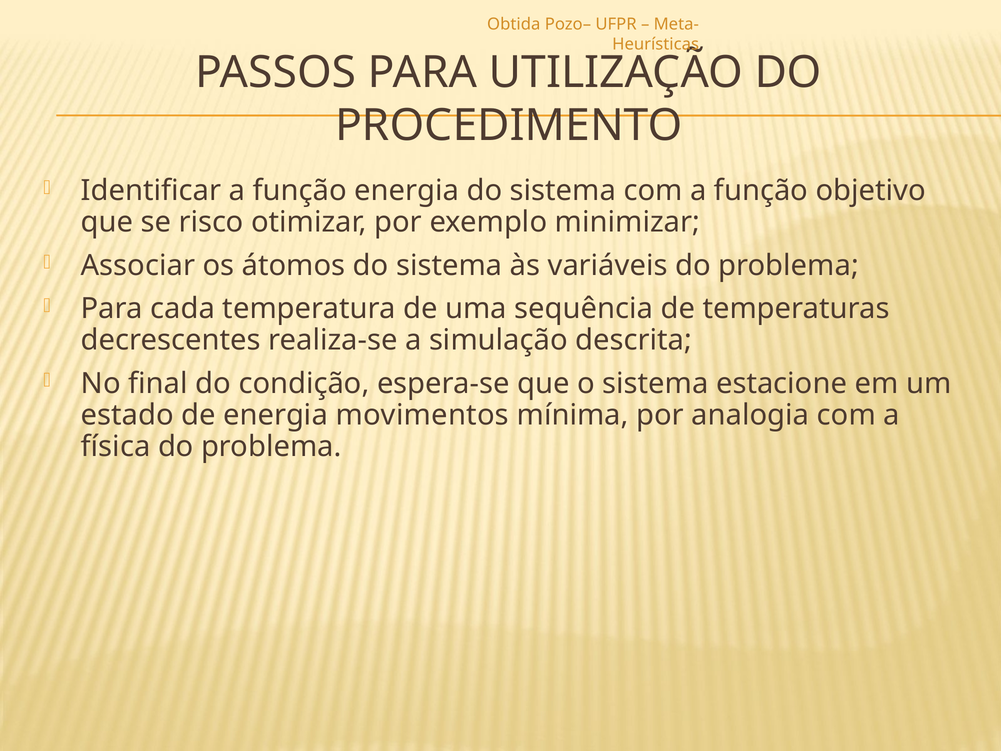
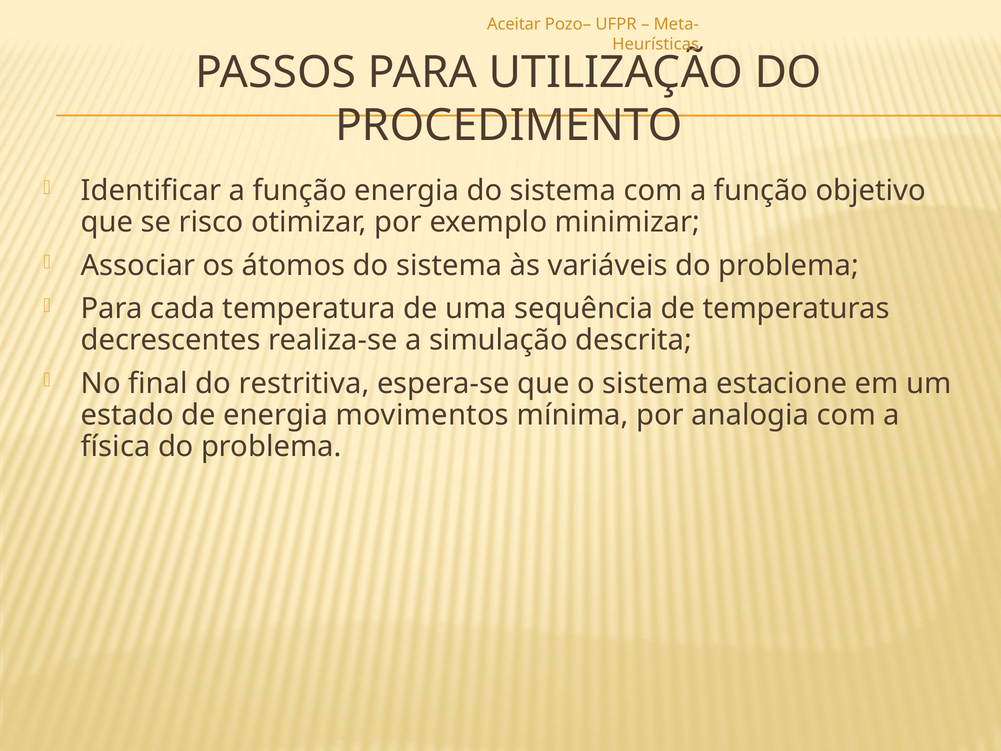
Obtida: Obtida -> Aceitar
condição: condição -> restritiva
